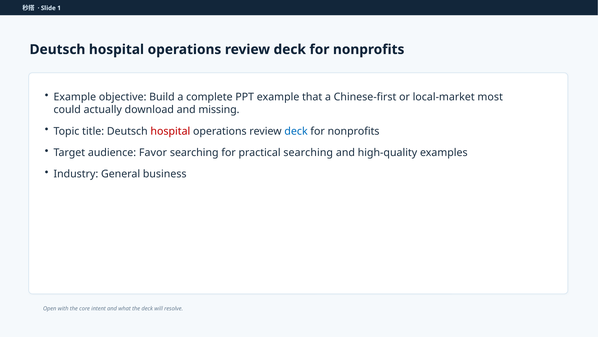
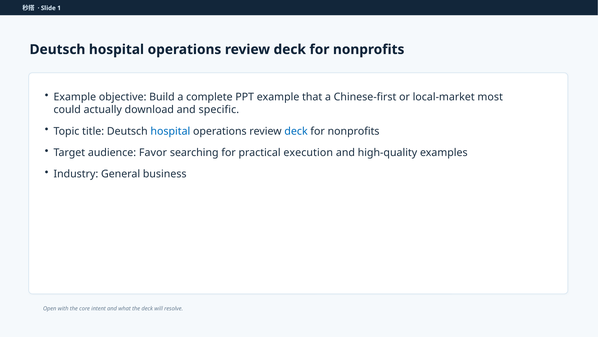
missing: missing -> specific
hospital at (170, 131) colour: red -> blue
practical searching: searching -> execution
